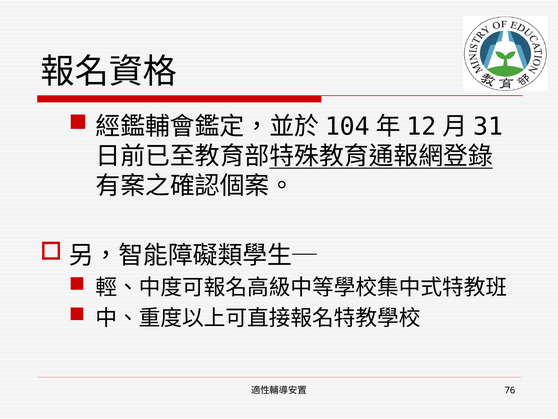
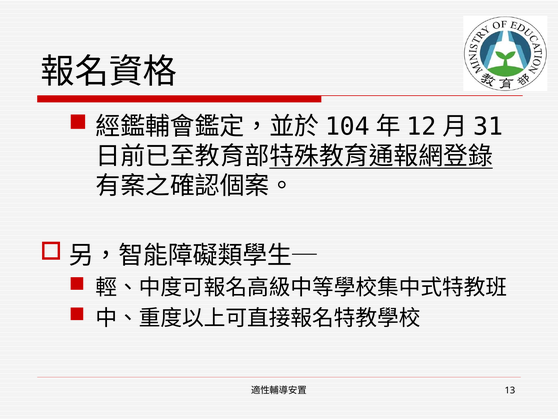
76: 76 -> 13
